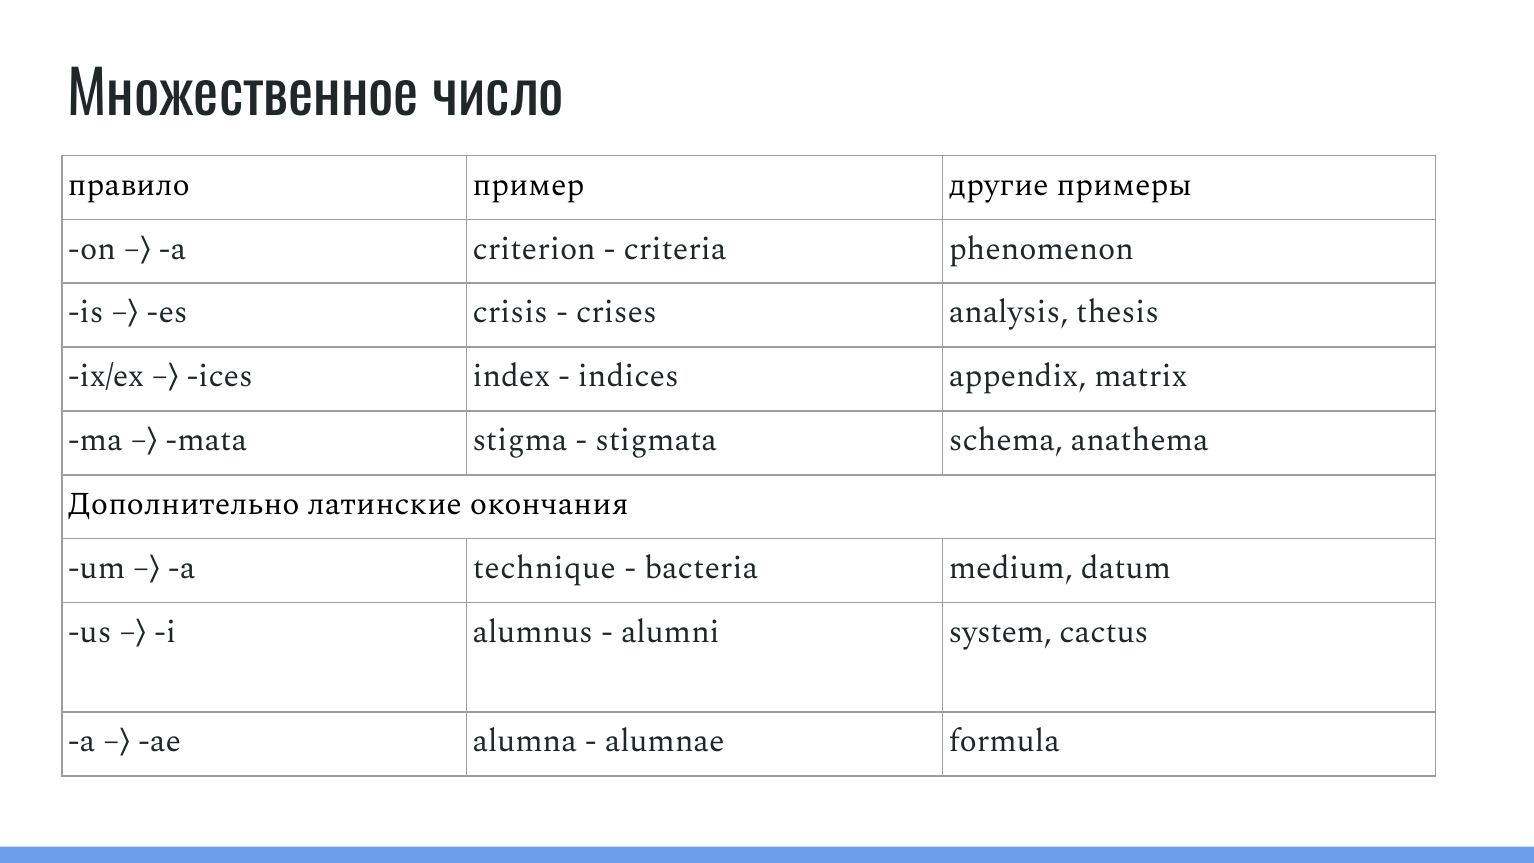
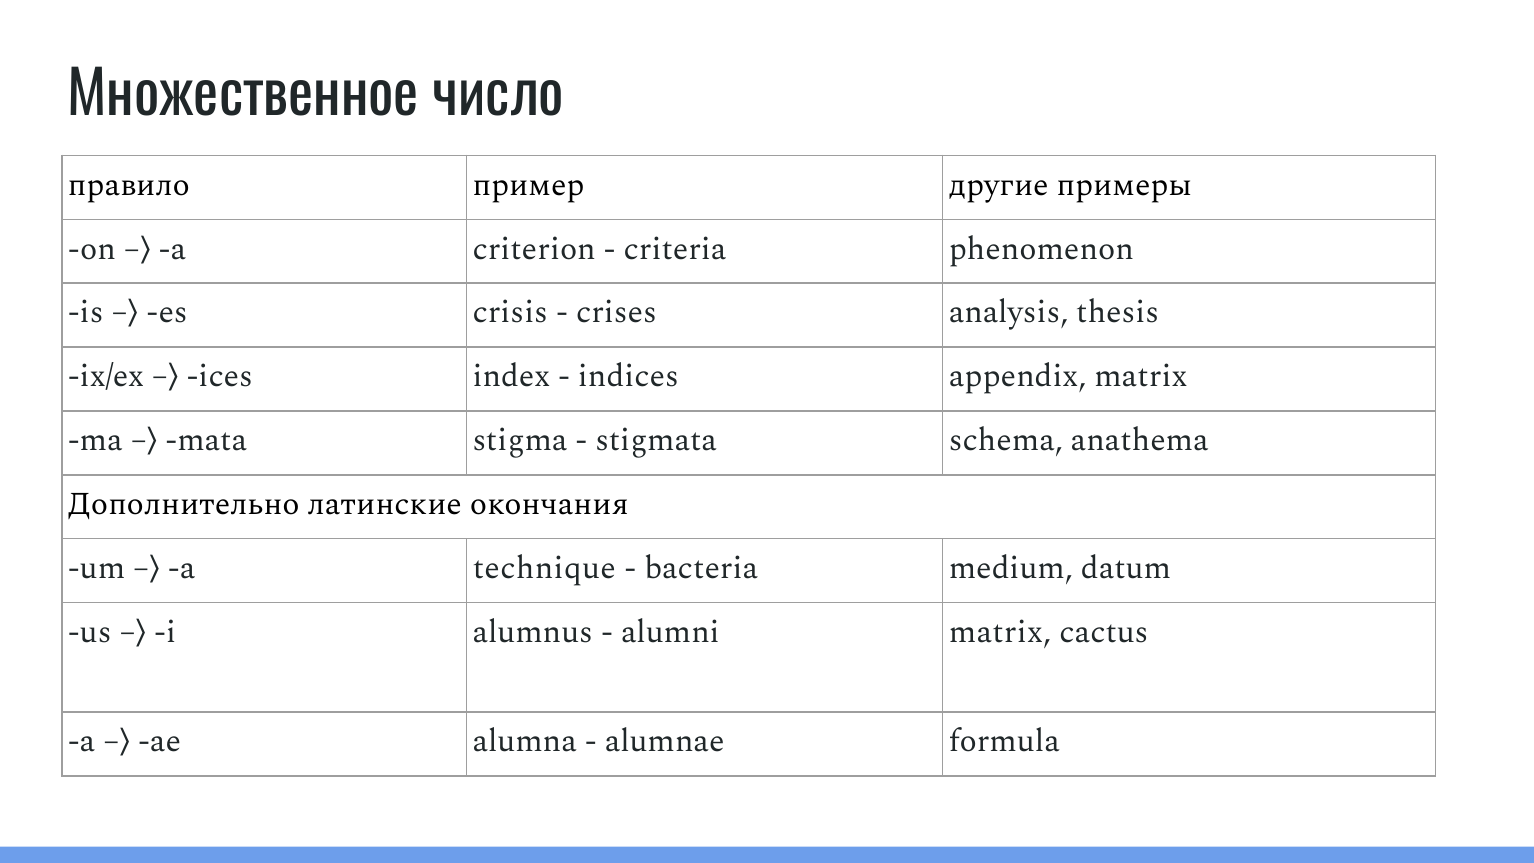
alumni system: system -> matrix
